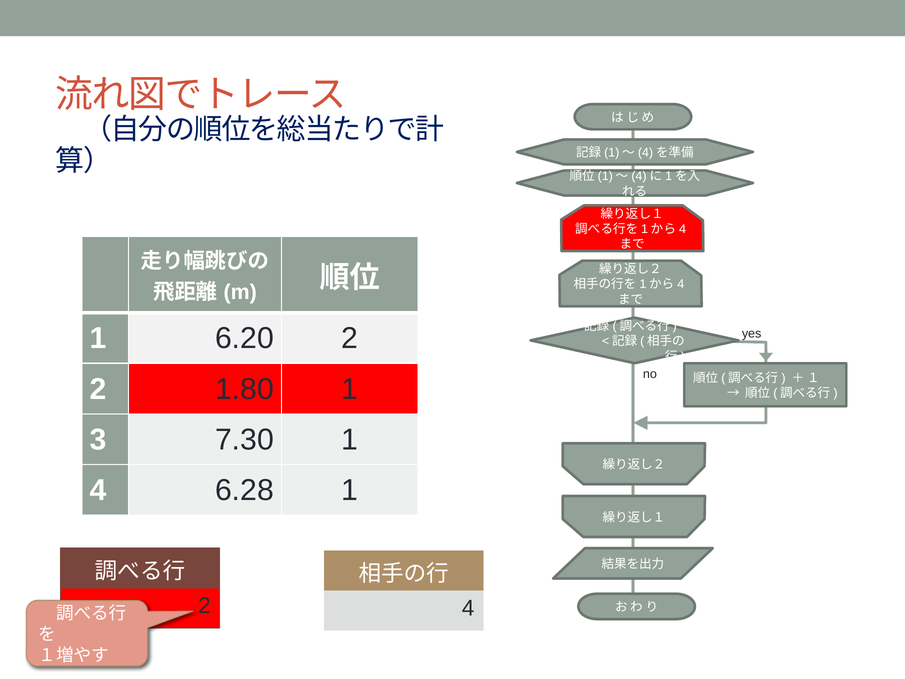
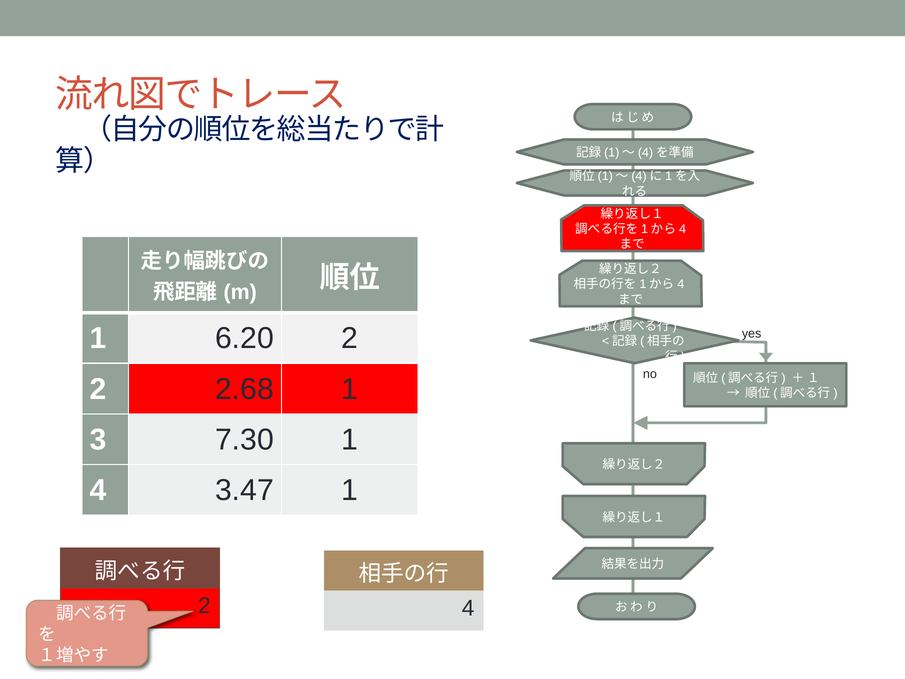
1.80: 1.80 -> 2.68
6.28: 6.28 -> 3.47
